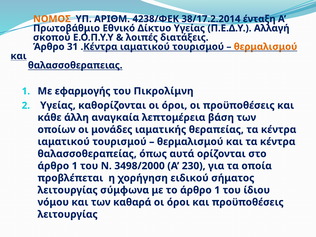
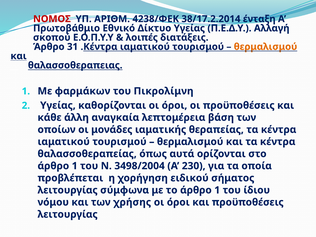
ΝΟΜΟΣ colour: orange -> red
εφαρμογής: εφαρμογής -> φαρμάκων
3498/2000: 3498/2000 -> 3498/2004
καθαρά: καθαρά -> χρήσης
